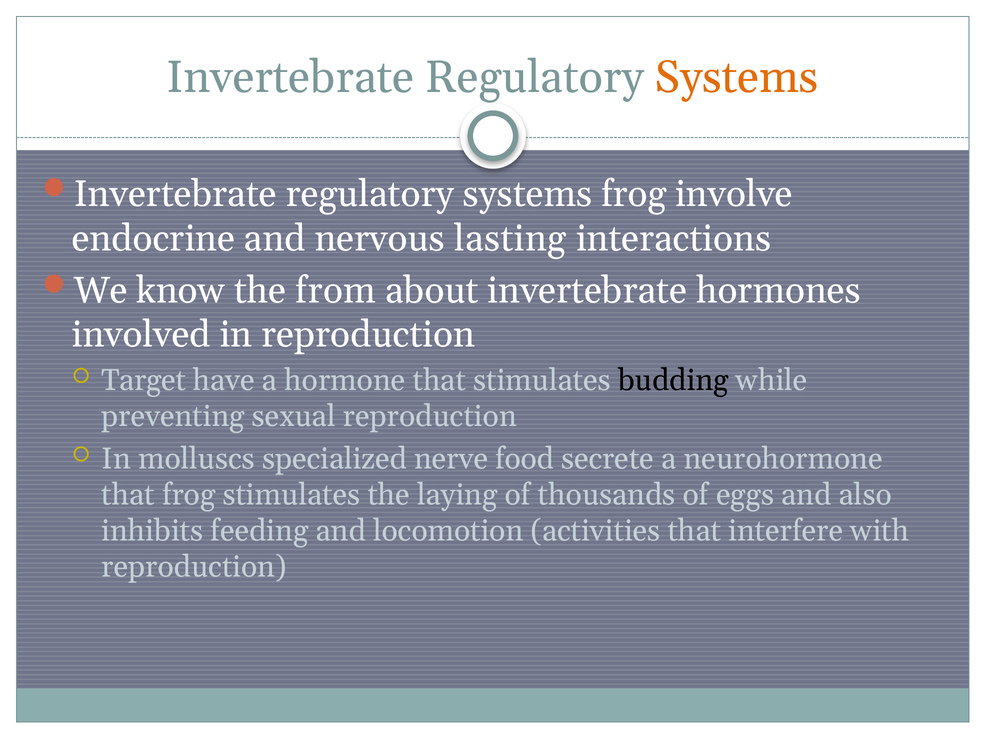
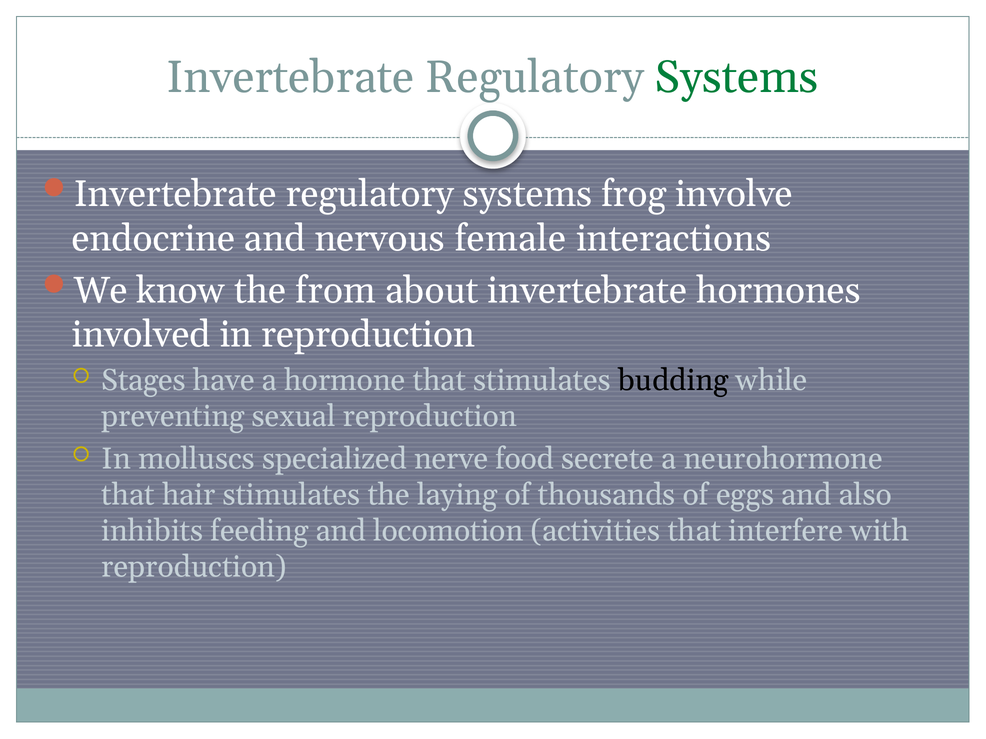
Systems at (737, 78) colour: orange -> green
lasting: lasting -> female
Target: Target -> Stages
that frog: frog -> hair
